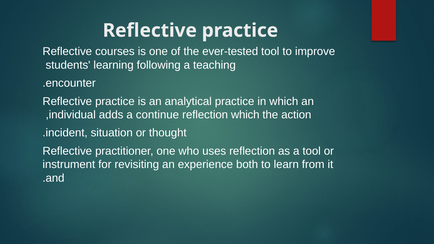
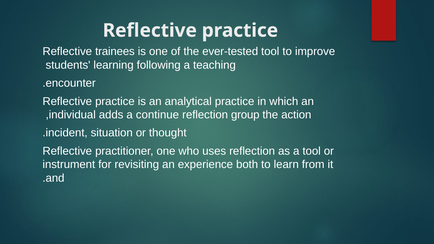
courses: courses -> trainees
reflection which: which -> group
